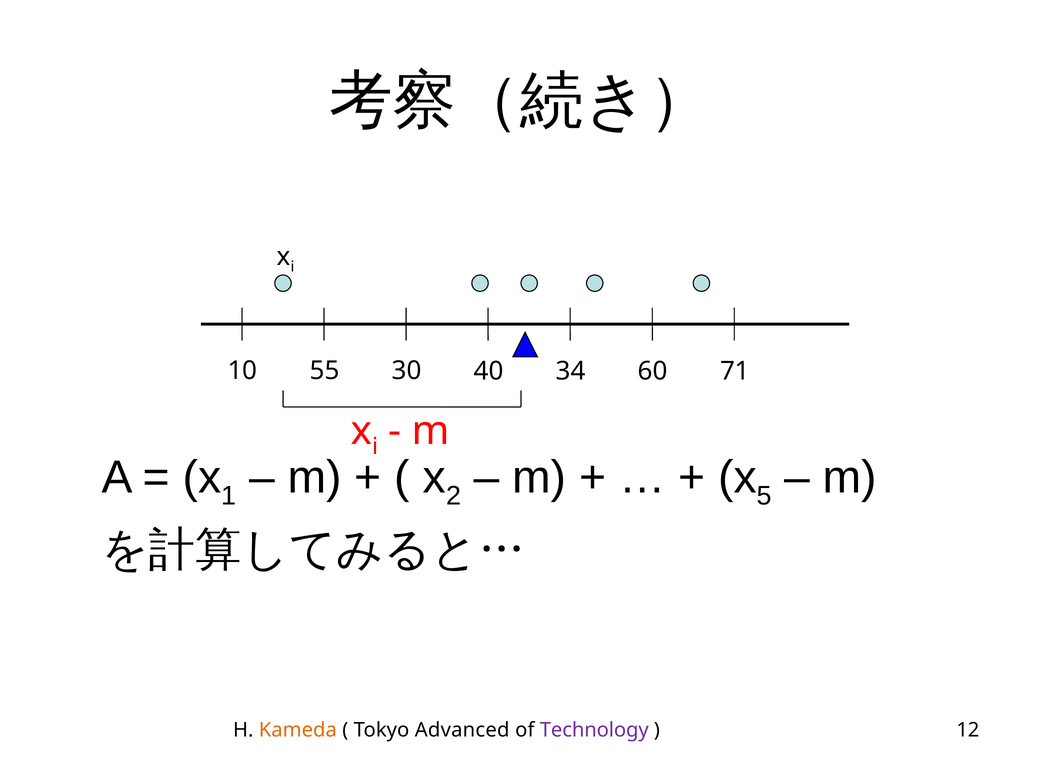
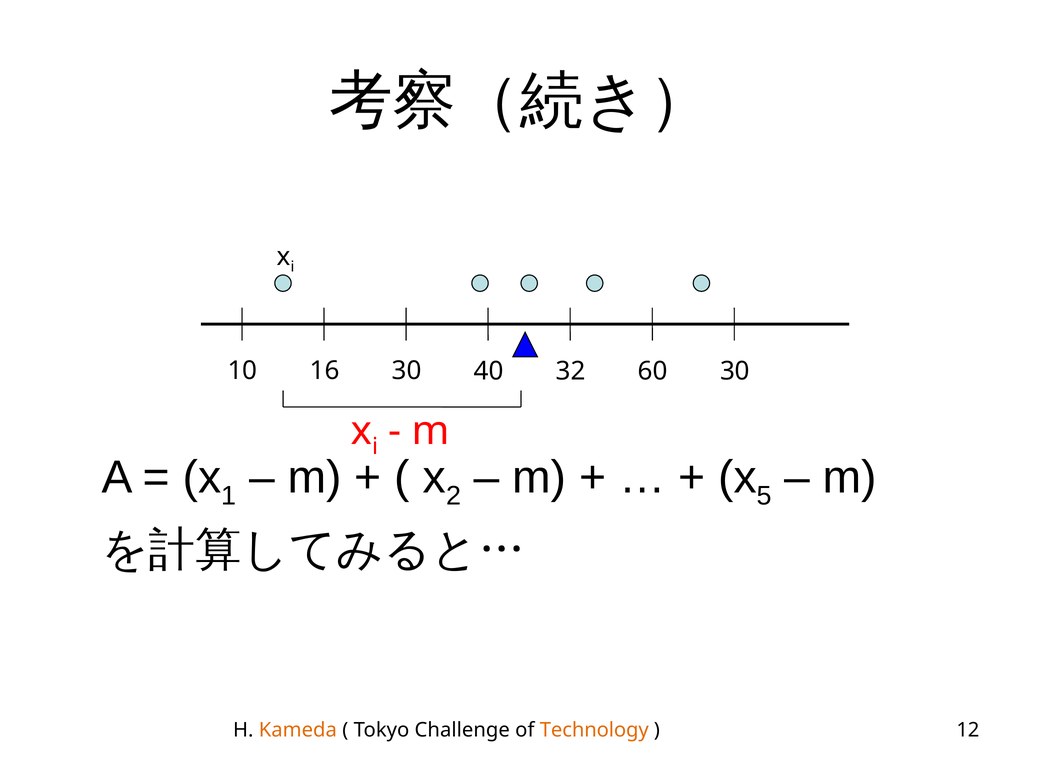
55: 55 -> 16
34: 34 -> 32
60 71: 71 -> 30
Advanced: Advanced -> Challenge
Technology colour: purple -> orange
